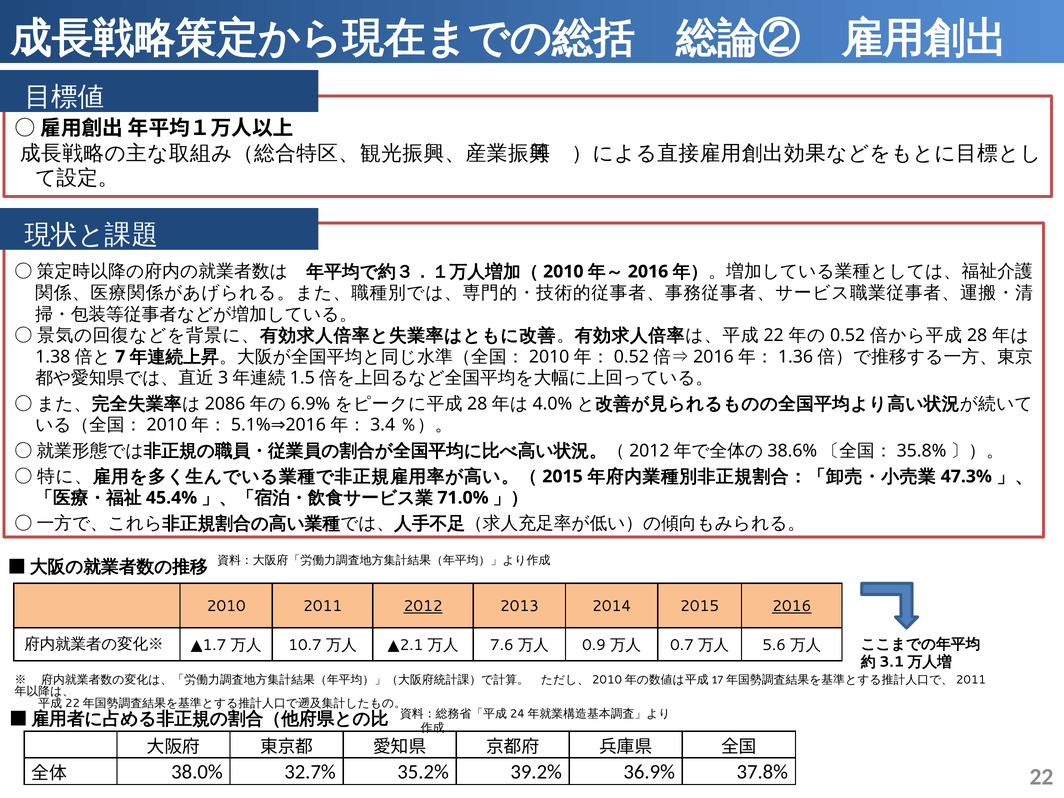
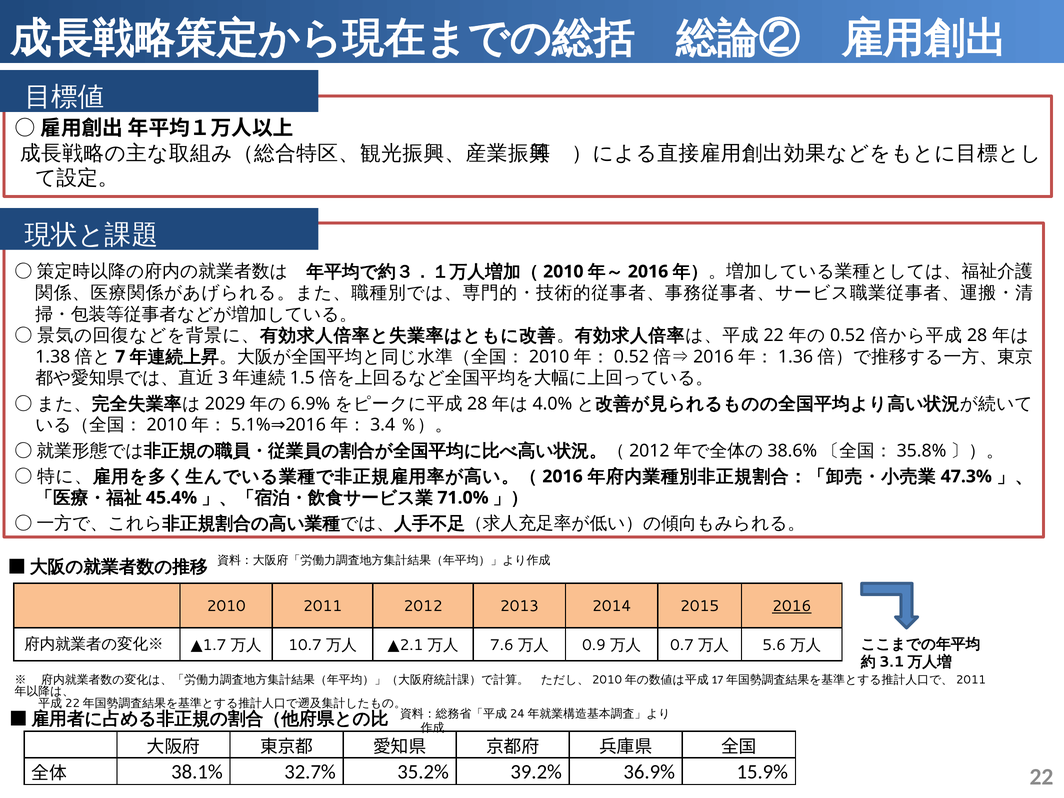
2086: 2086 -> 2029
2015 at (563, 476): 2015 -> 2016
2012 underline: present -> none
38.0%: 38.0% -> 38.1%
37.8%: 37.8% -> 15.9%
